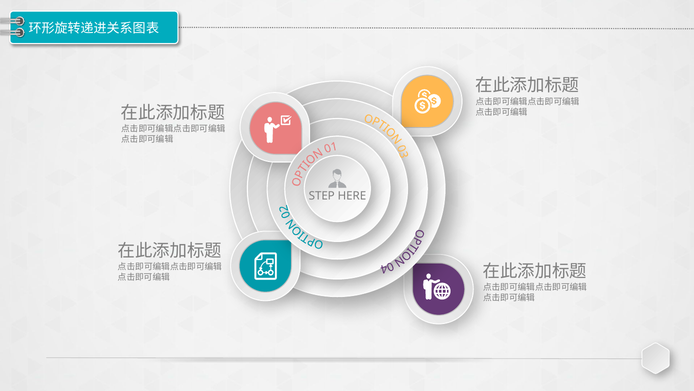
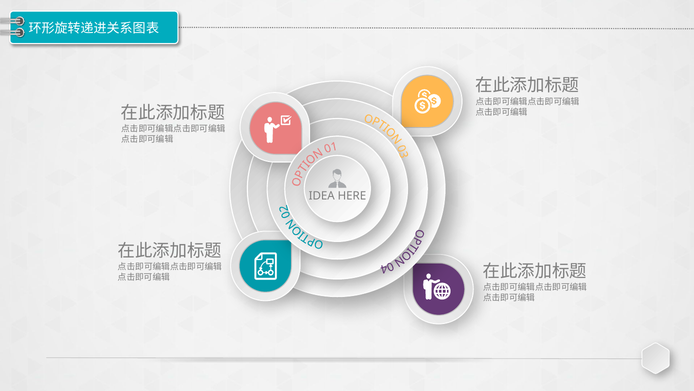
STEP: STEP -> IDEA
